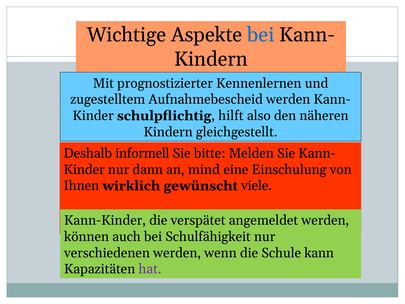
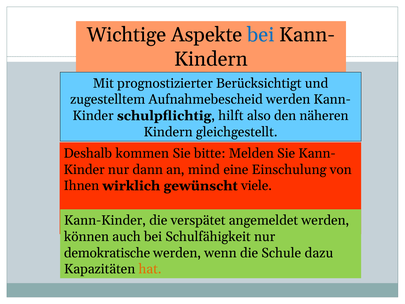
Kennenlernen: Kennenlernen -> Berücksichtigt
informell: informell -> kommen
verschiedenen: verschiedenen -> demokratische
kann: kann -> dazu
hat colour: purple -> orange
